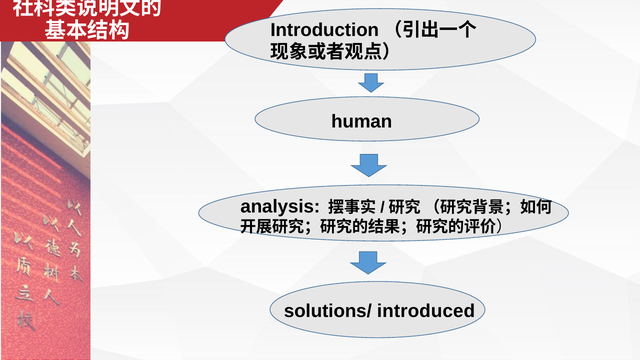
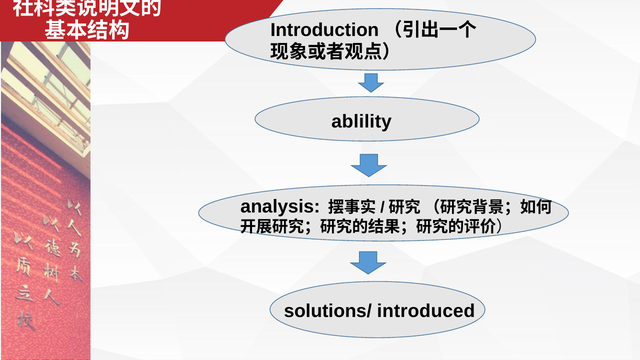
human: human -> ablility
